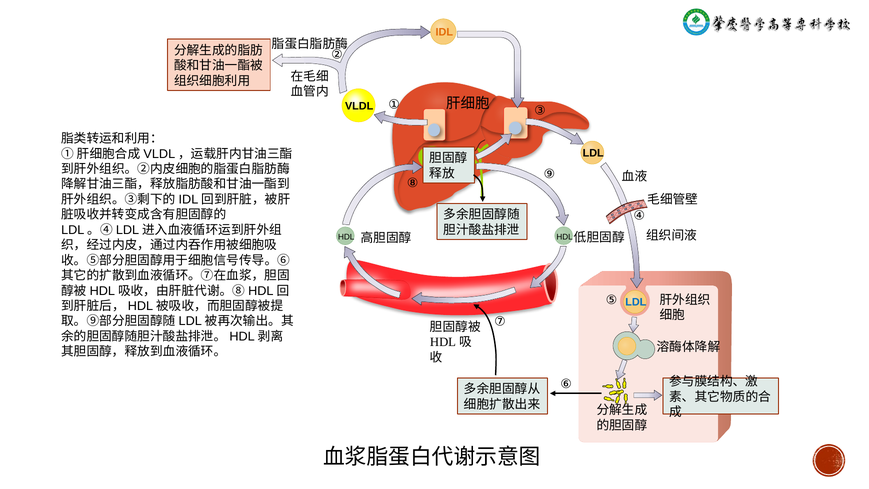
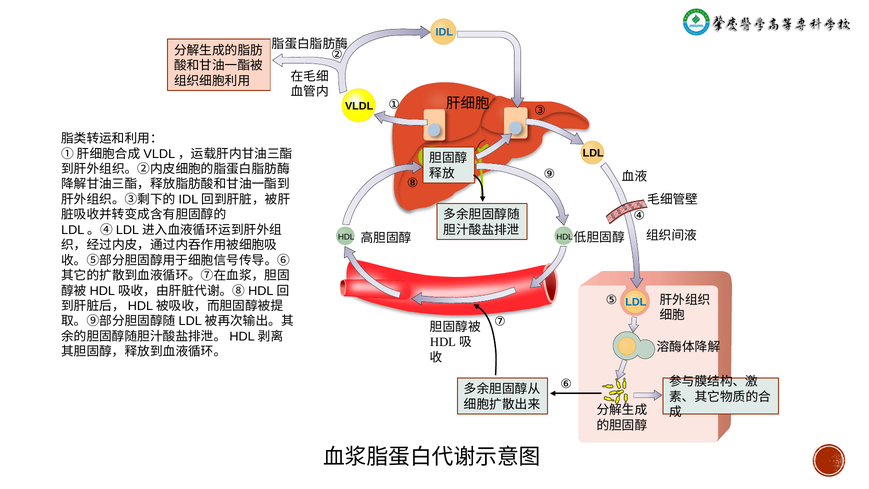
IDL colour: orange -> blue
